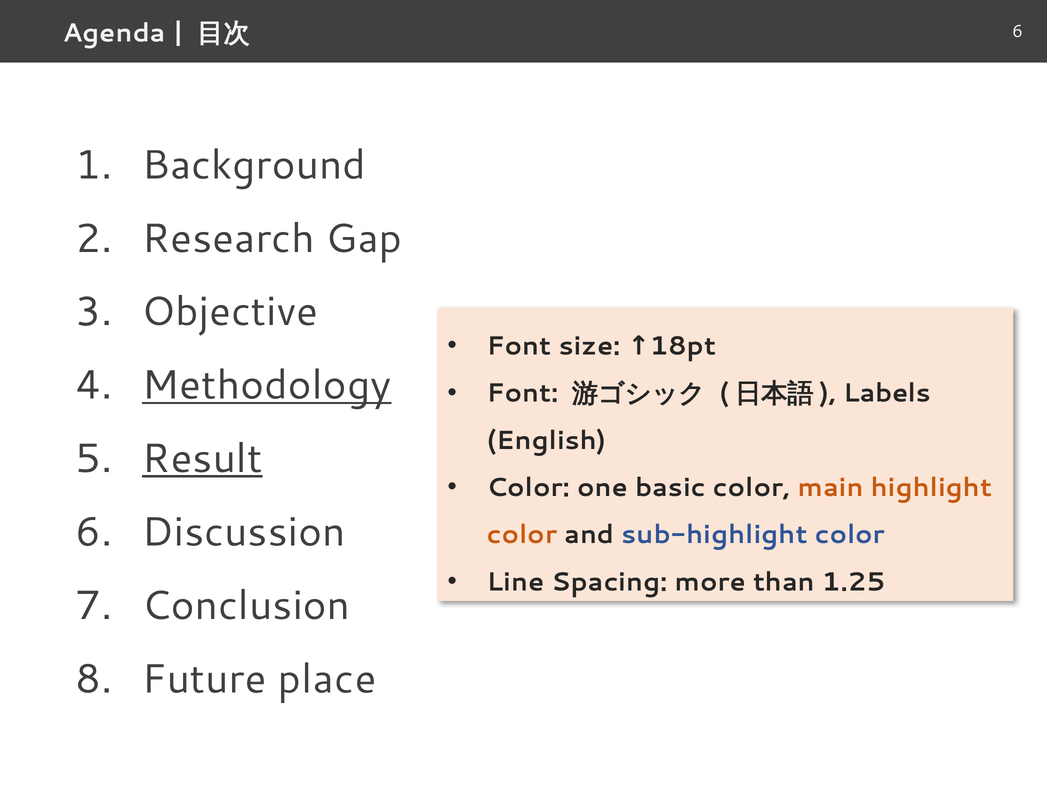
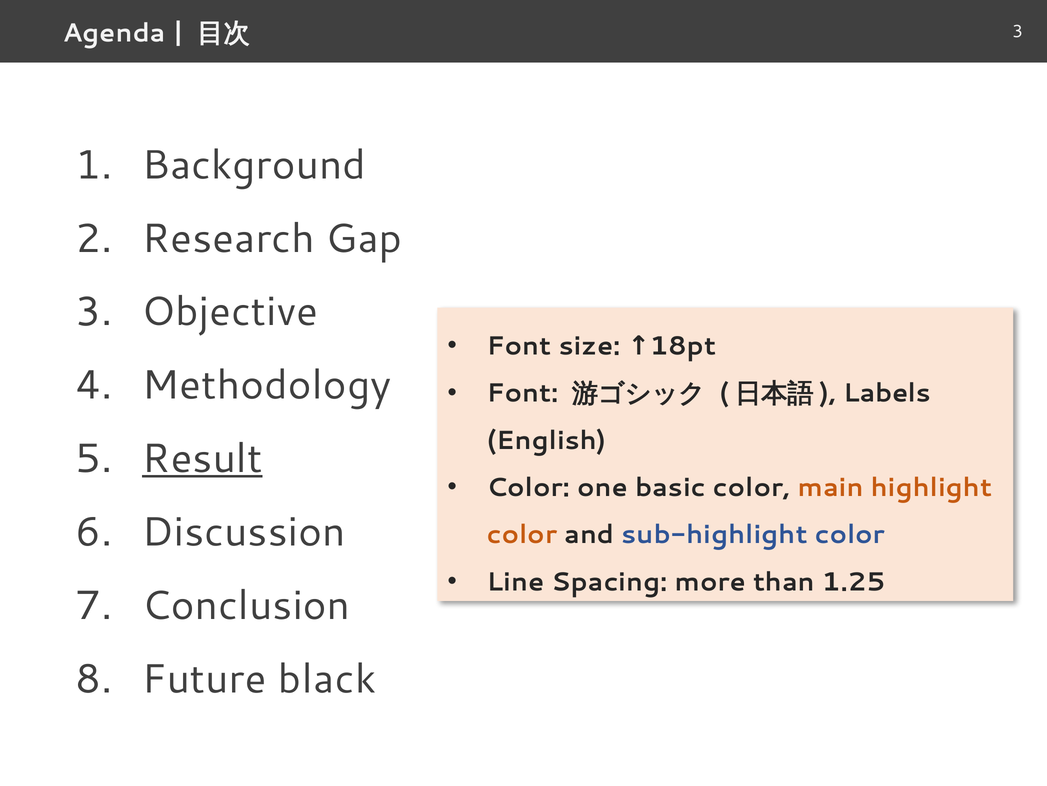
6 at (1018, 31): 6 -> 3
Methodology underline: present -> none
place: place -> black
